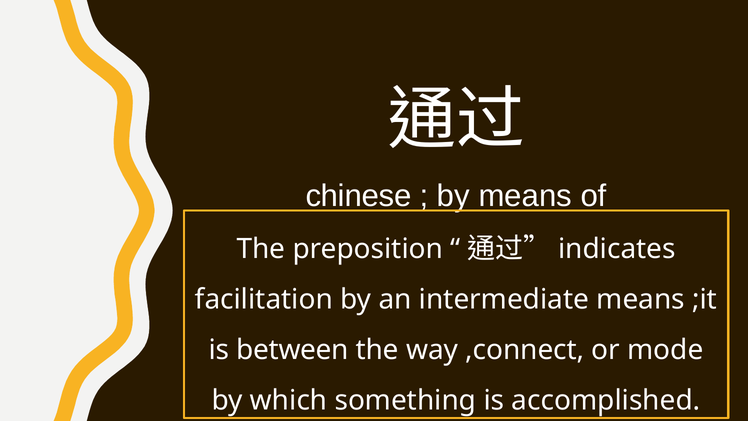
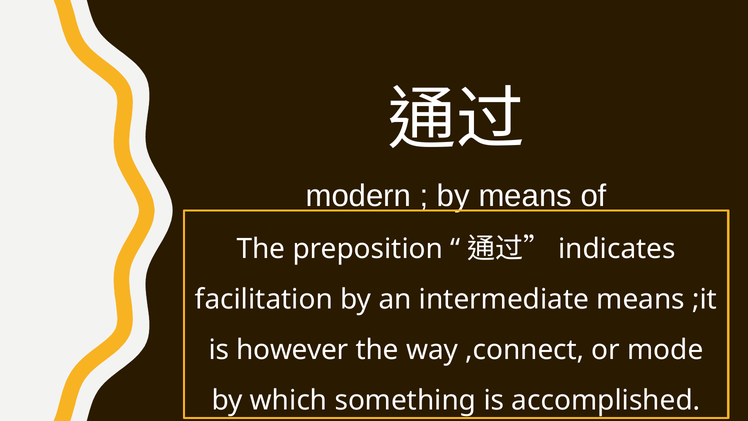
chinese: chinese -> modern
between: between -> however
